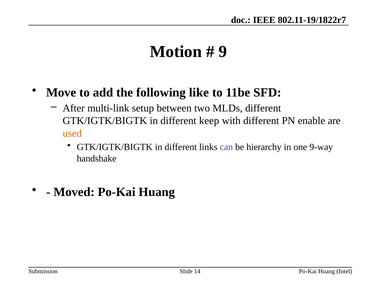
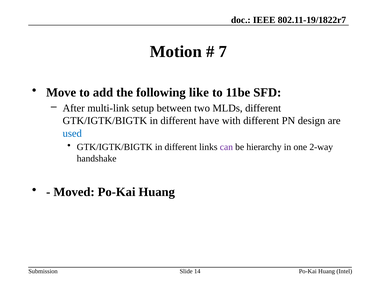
9: 9 -> 7
keep: keep -> have
enable: enable -> design
used colour: orange -> blue
9-way: 9-way -> 2-way
